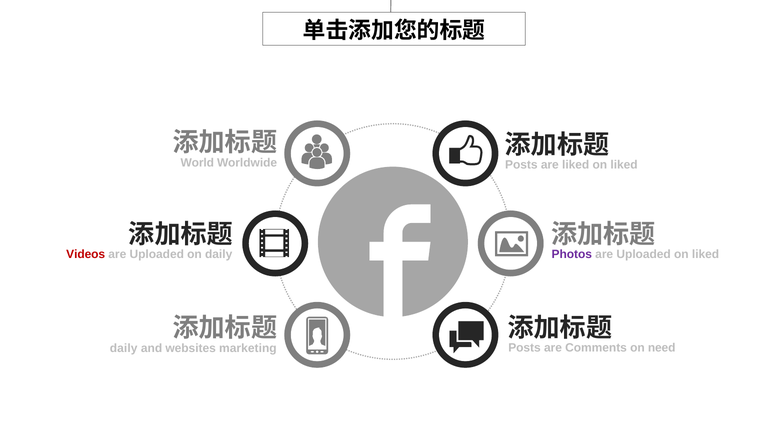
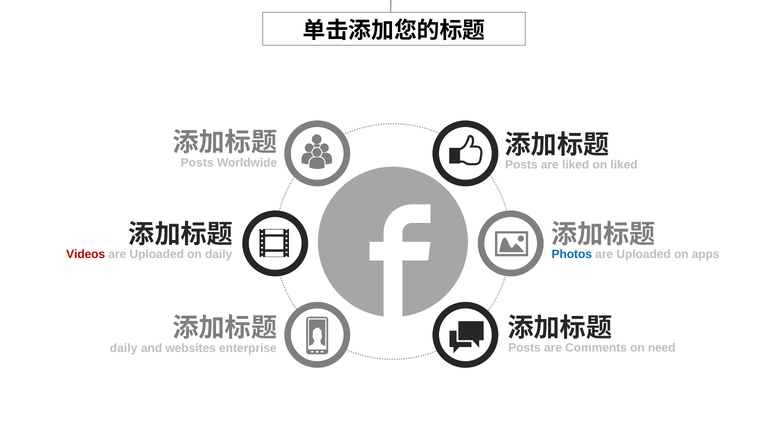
World at (197, 163): World -> Posts
Photos colour: purple -> blue
Uploaded on liked: liked -> apps
marketing: marketing -> enterprise
